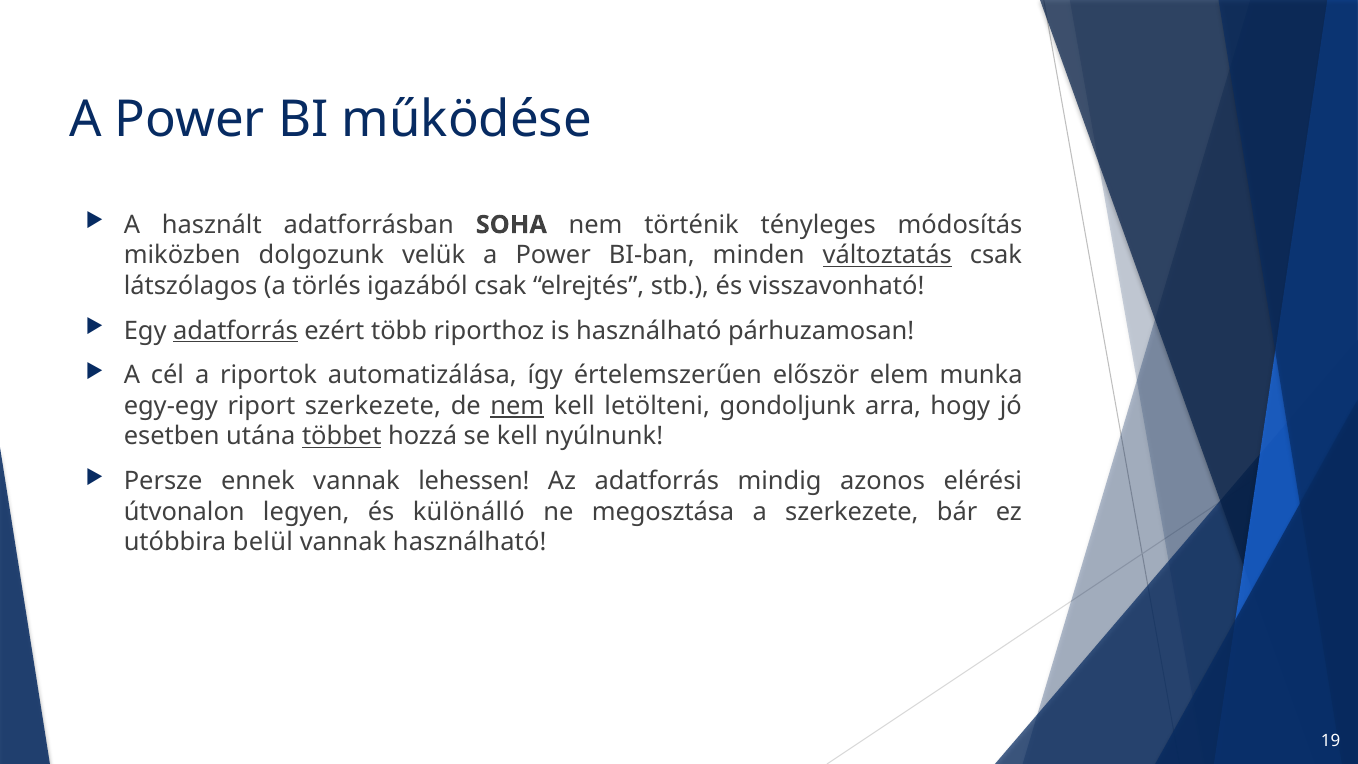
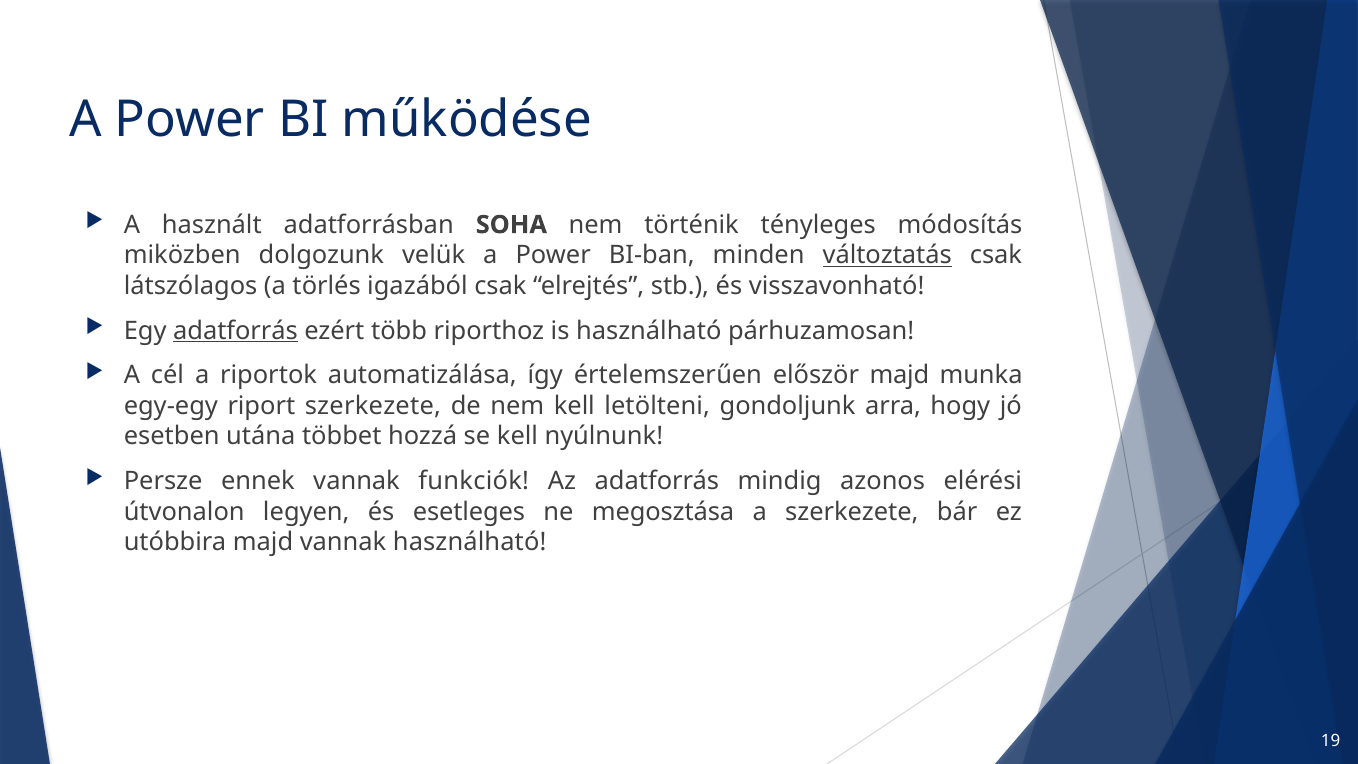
először elem: elem -> majd
nem at (517, 406) underline: present -> none
többet underline: present -> none
lehessen: lehessen -> funkciók
különálló: különálló -> esetleges
utóbbira belül: belül -> majd
